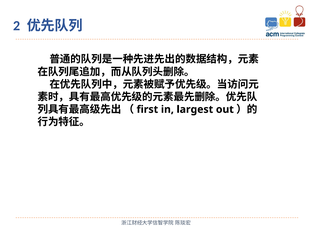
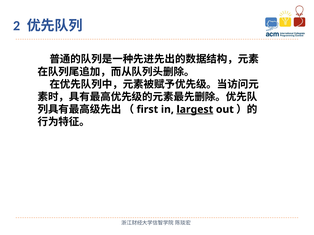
largest underline: none -> present
